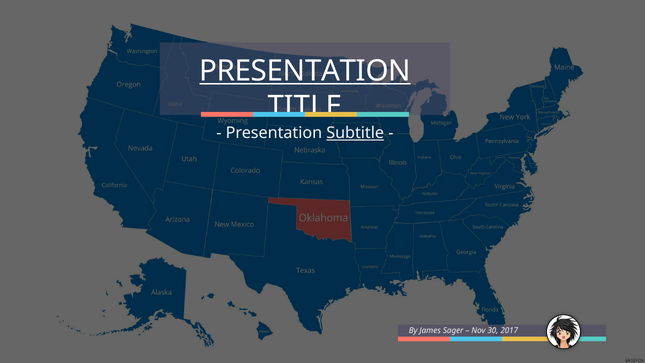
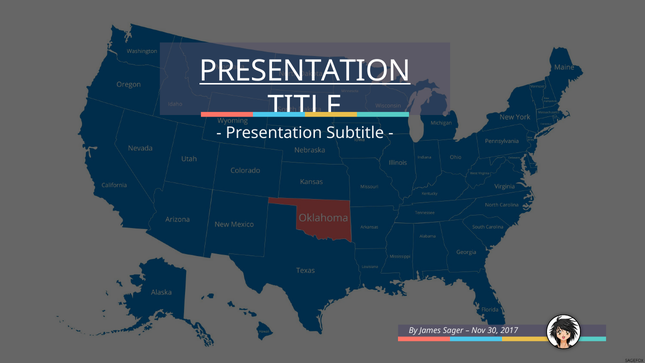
Subtitle underline: present -> none
